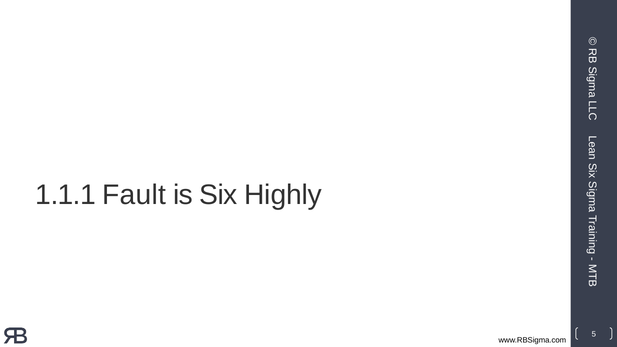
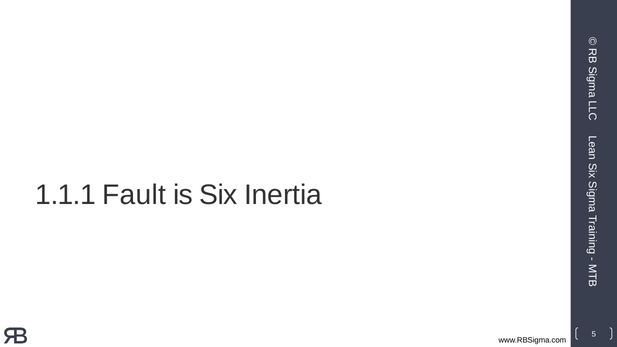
Highly: Highly -> Inertia
